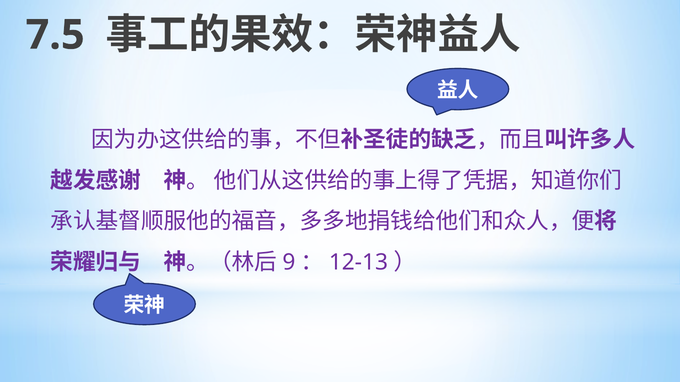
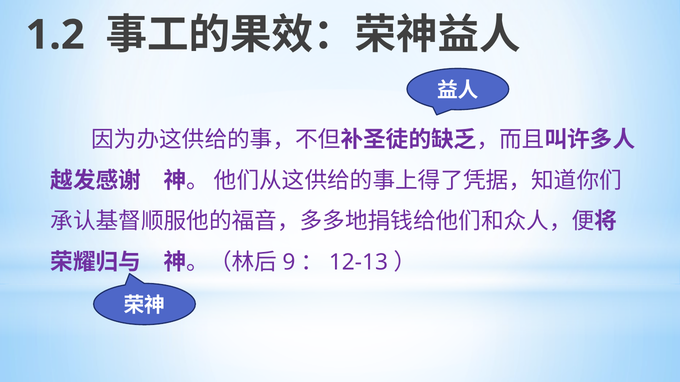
7.5: 7.5 -> 1.2
